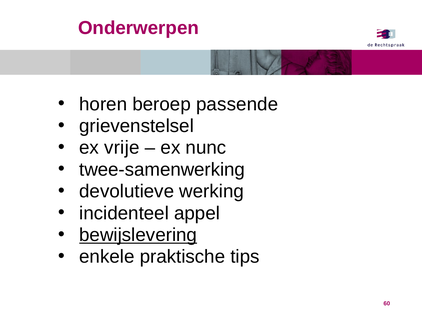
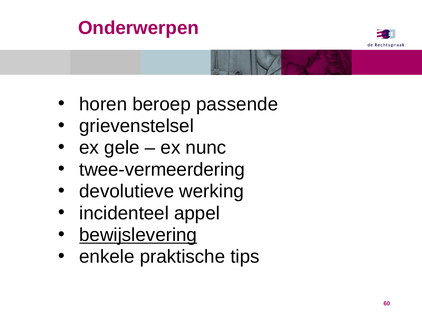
vrije: vrije -> gele
twee-samenwerking: twee-samenwerking -> twee-vermeerdering
